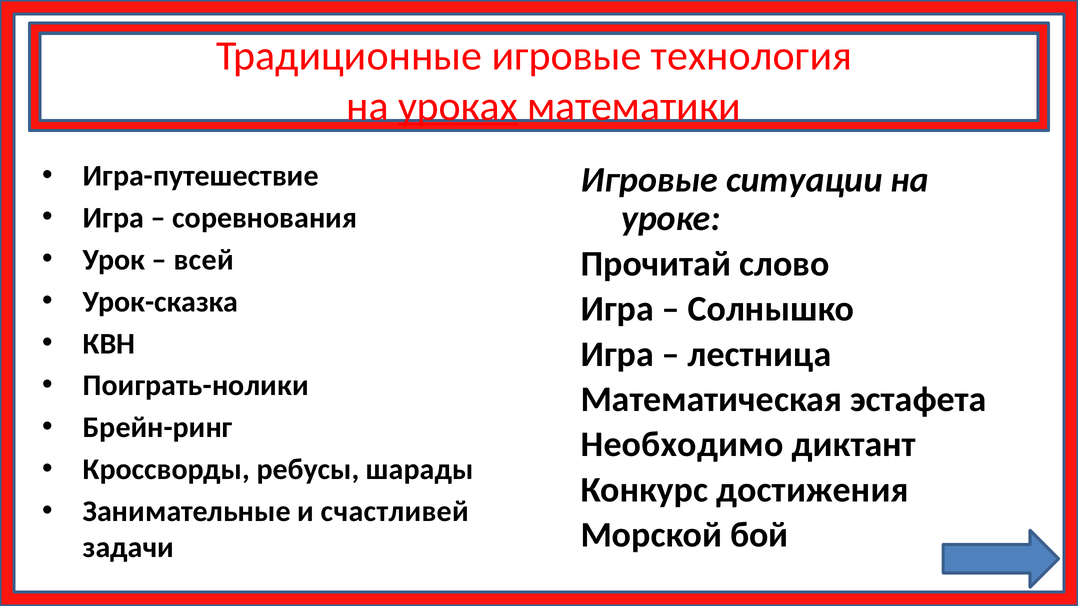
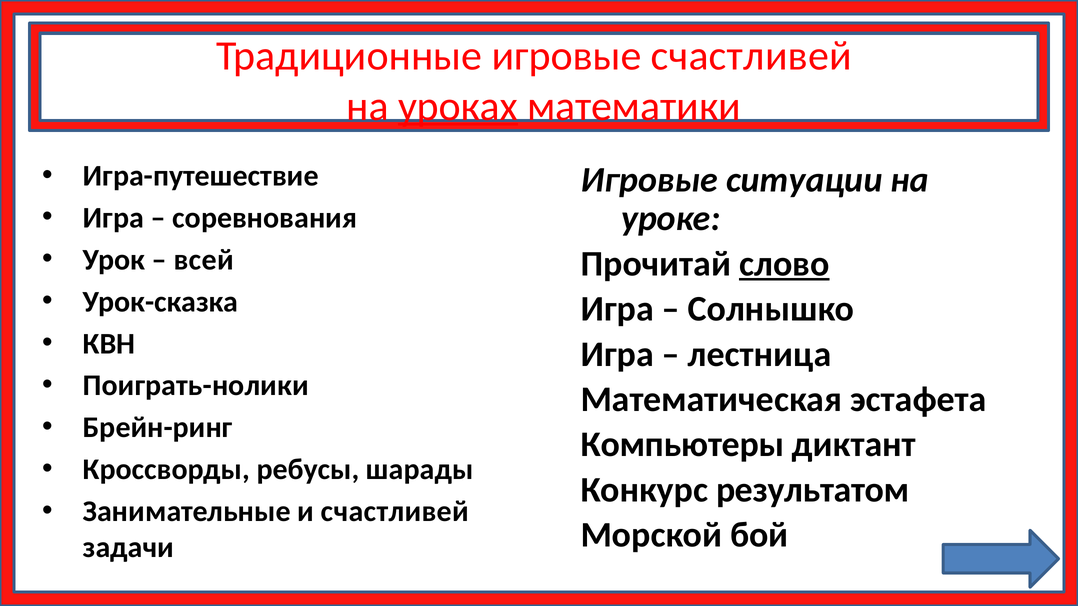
игровые технология: технология -> счастливей
слово underline: none -> present
Необходимо: Необходимо -> Компьютеры
достижения: достижения -> результатом
